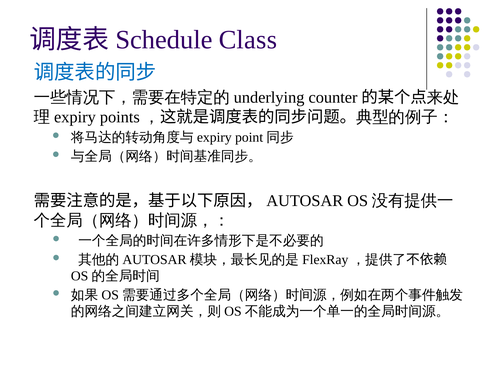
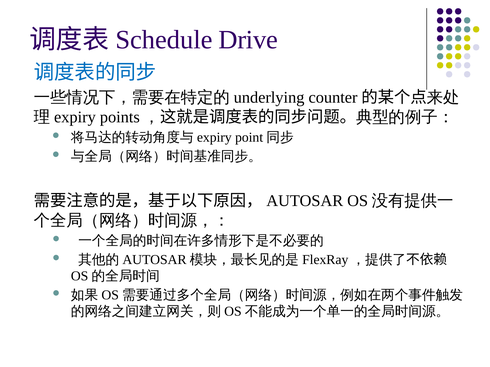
Class: Class -> Drive
